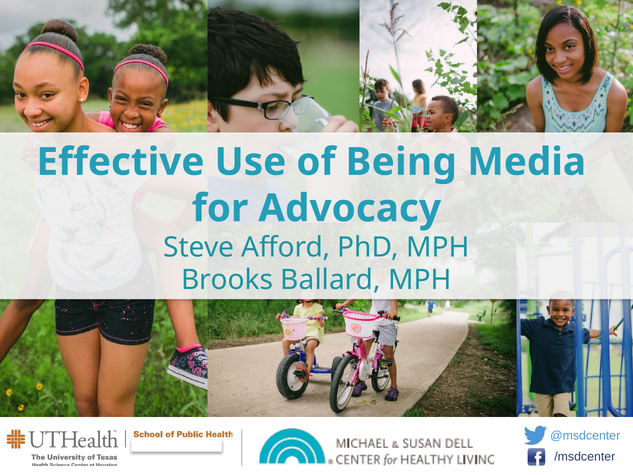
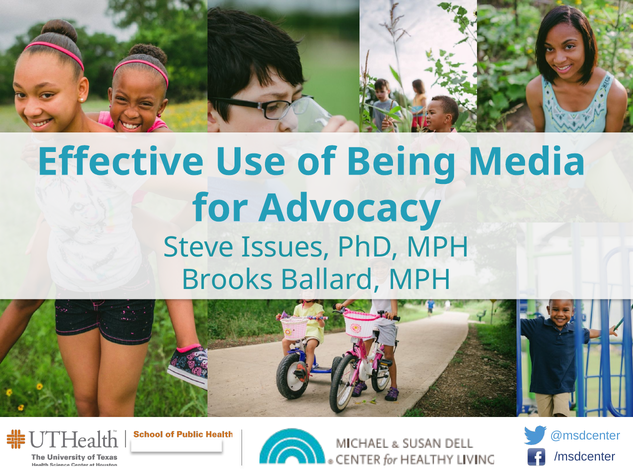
Afford: Afford -> Issues
